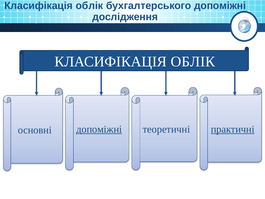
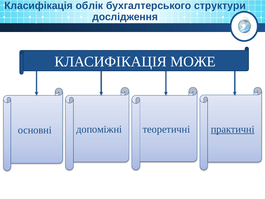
бухгалтерського допоміжні: допоміжні -> структури
ОБЛІК at (193, 62): ОБЛІК -> МОЖЕ
допоміжні at (99, 129) underline: present -> none
